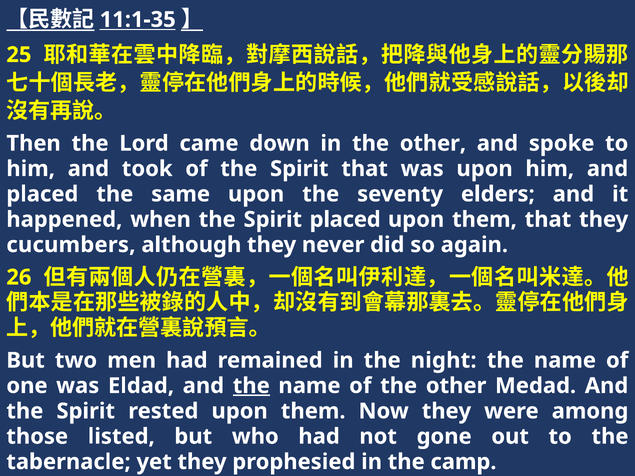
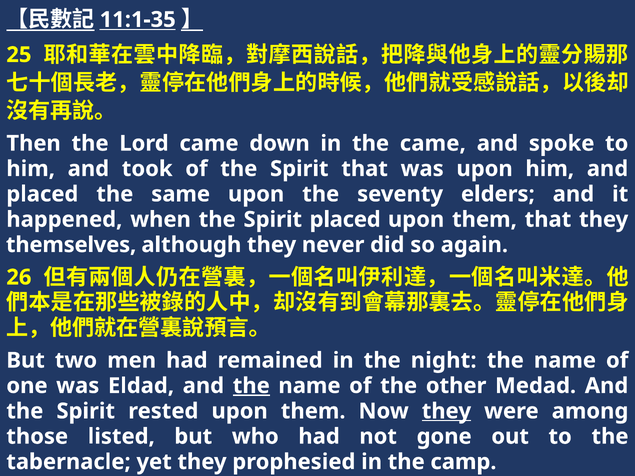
in the other: other -> came
cucumbers: cucumbers -> themselves
they at (446, 411) underline: none -> present
